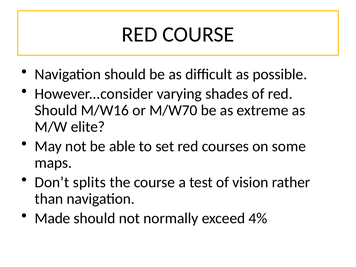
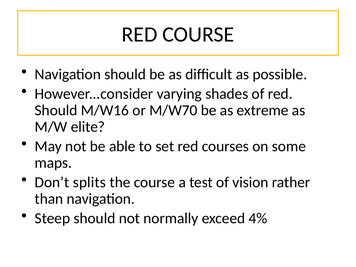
Made: Made -> Steep
